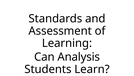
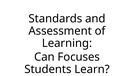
Analysis: Analysis -> Focuses
